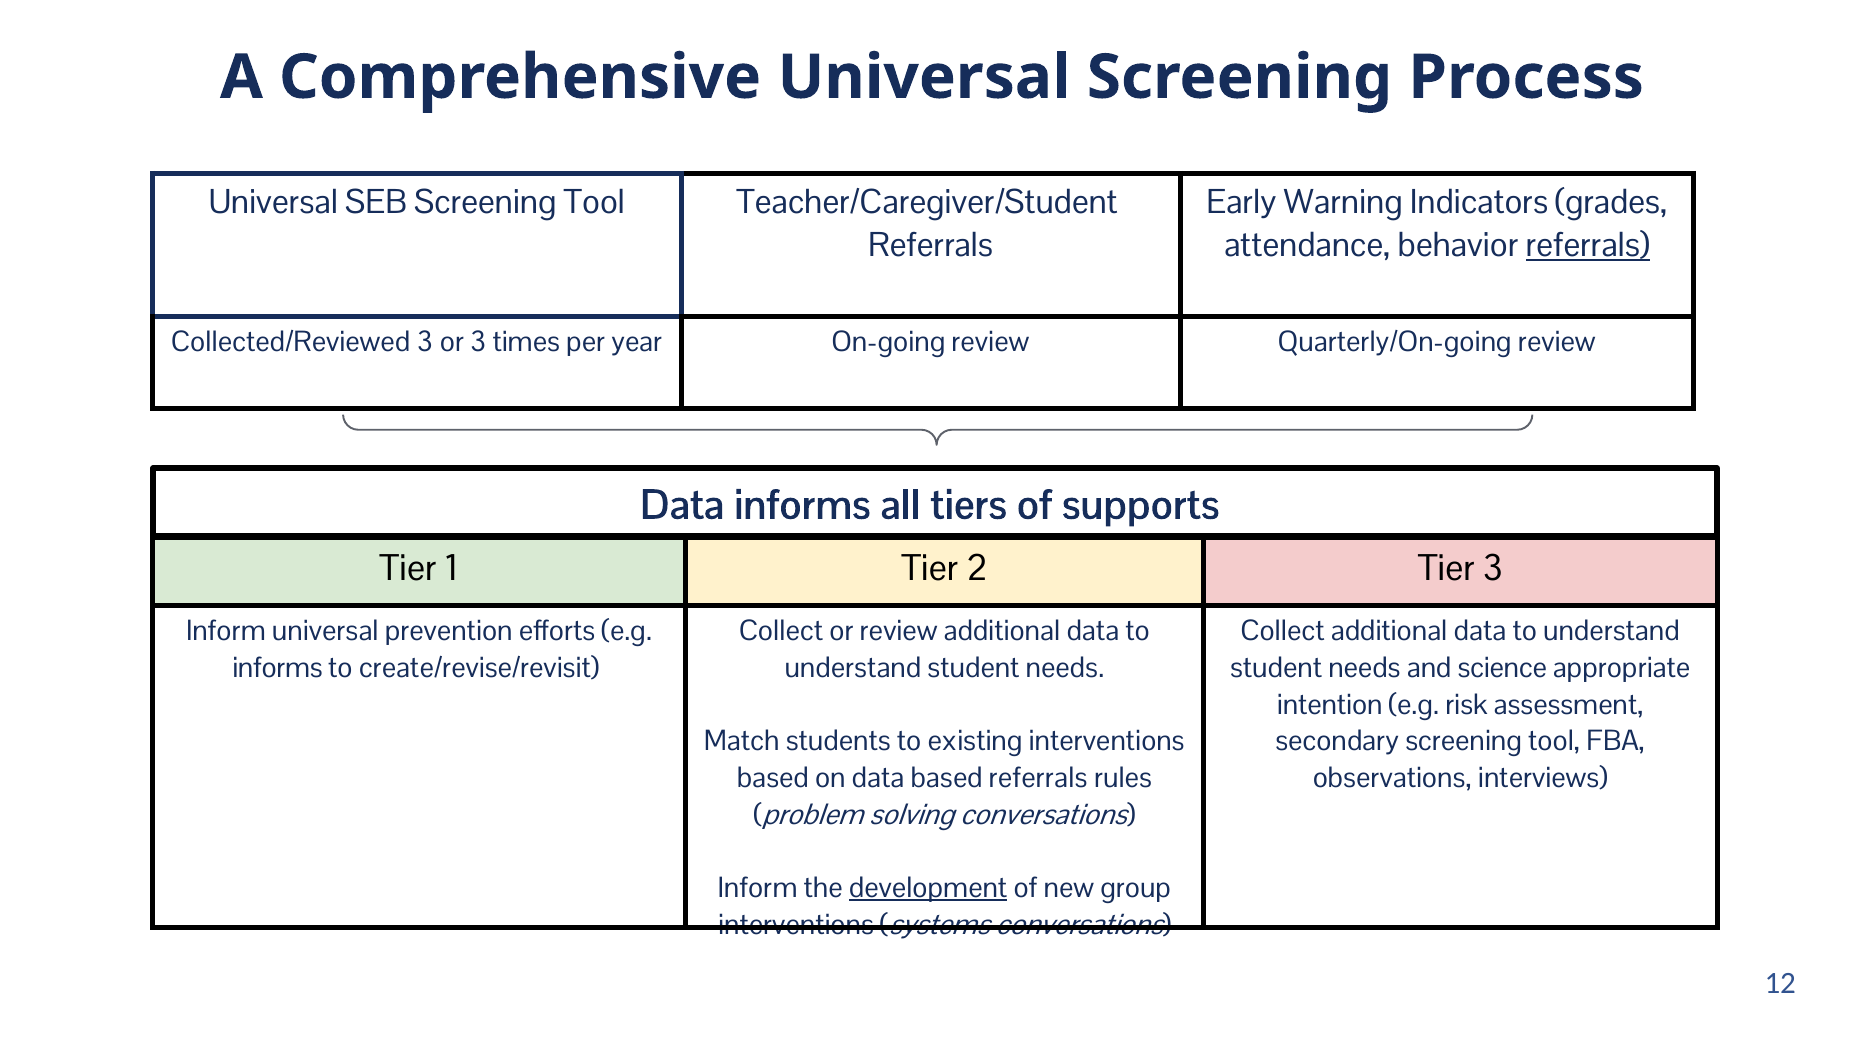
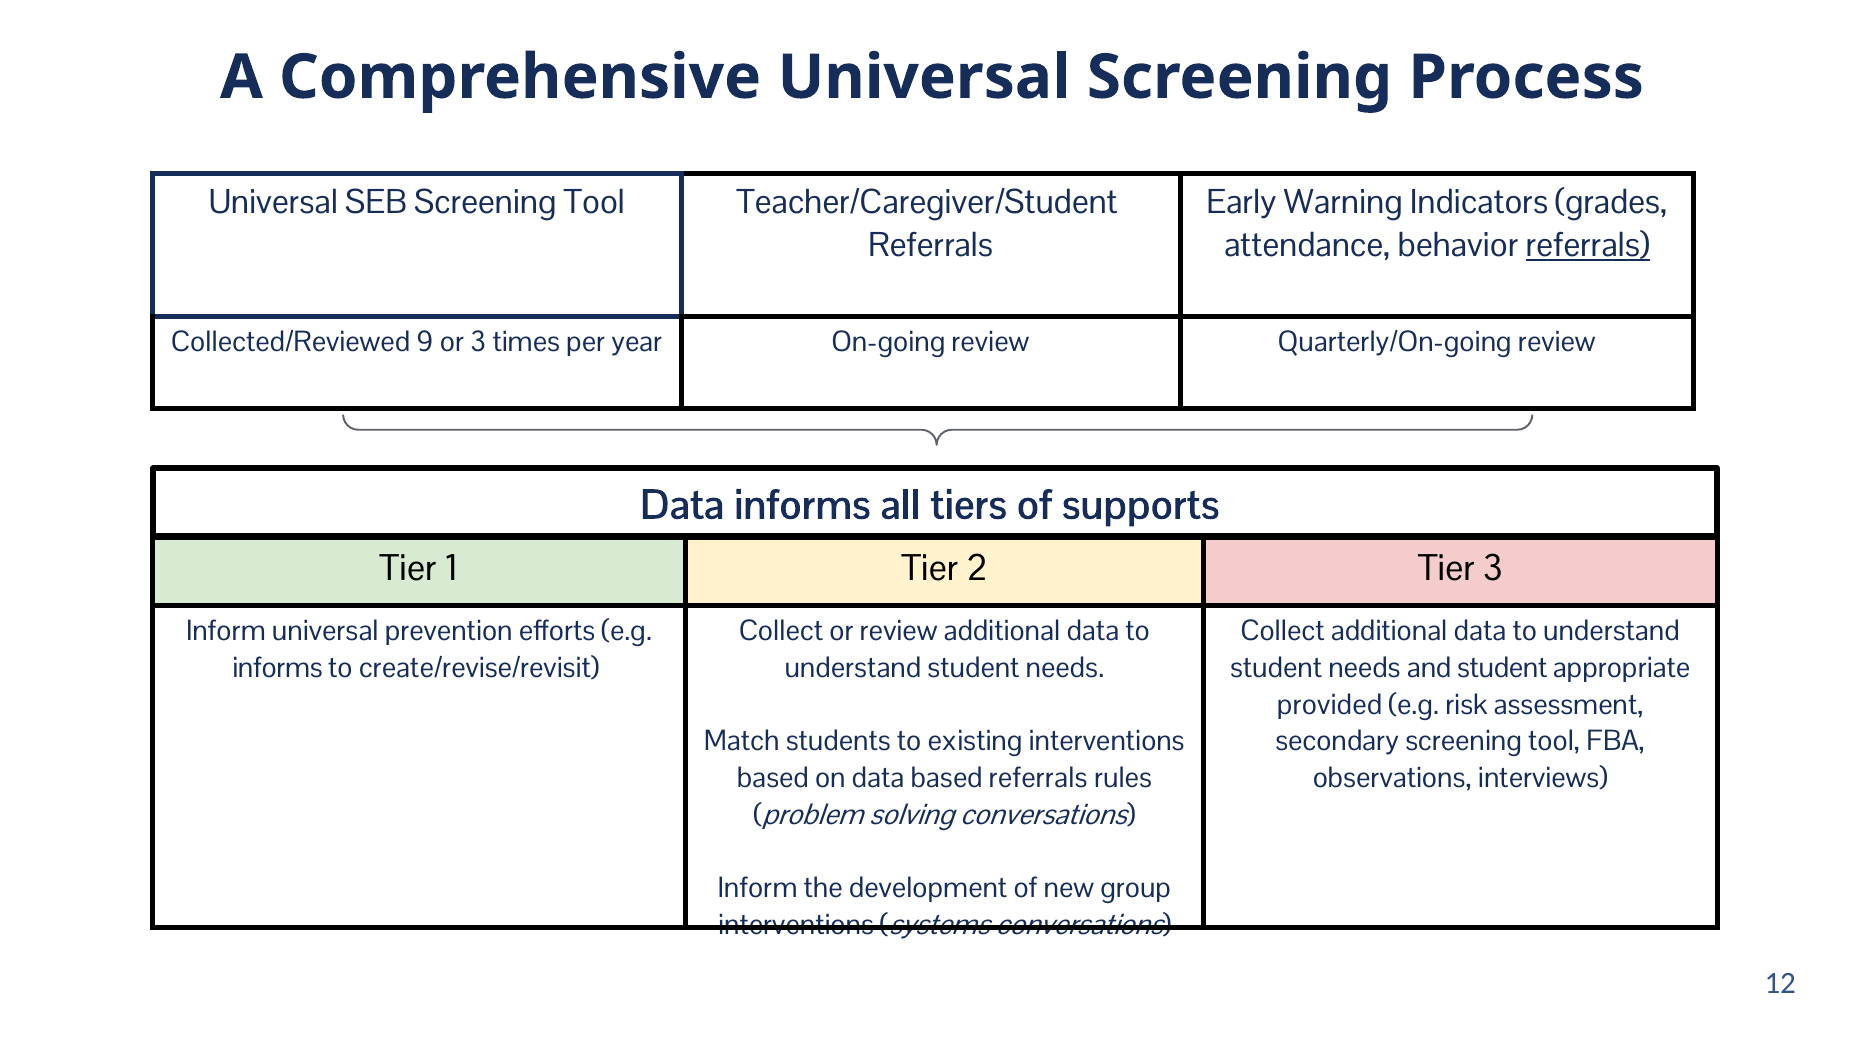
Collected/Reviewed 3: 3 -> 9
and science: science -> student
intention: intention -> provided
development underline: present -> none
